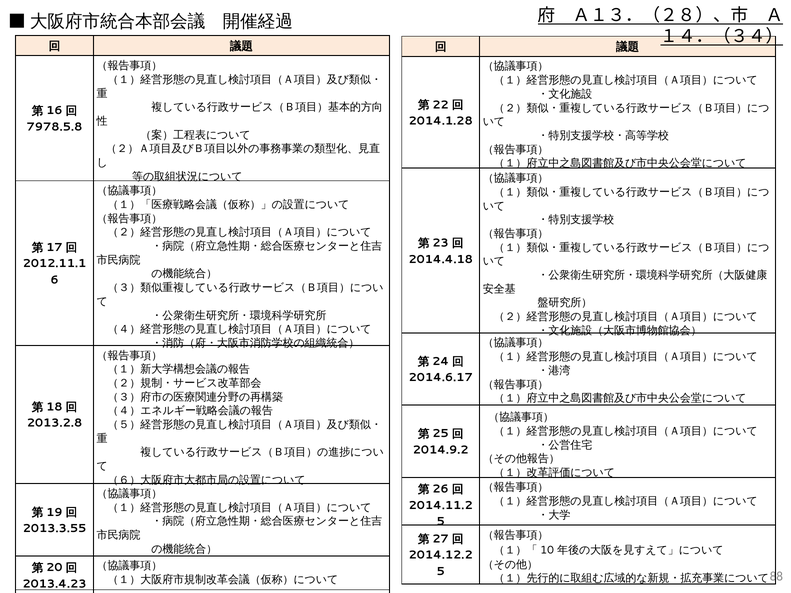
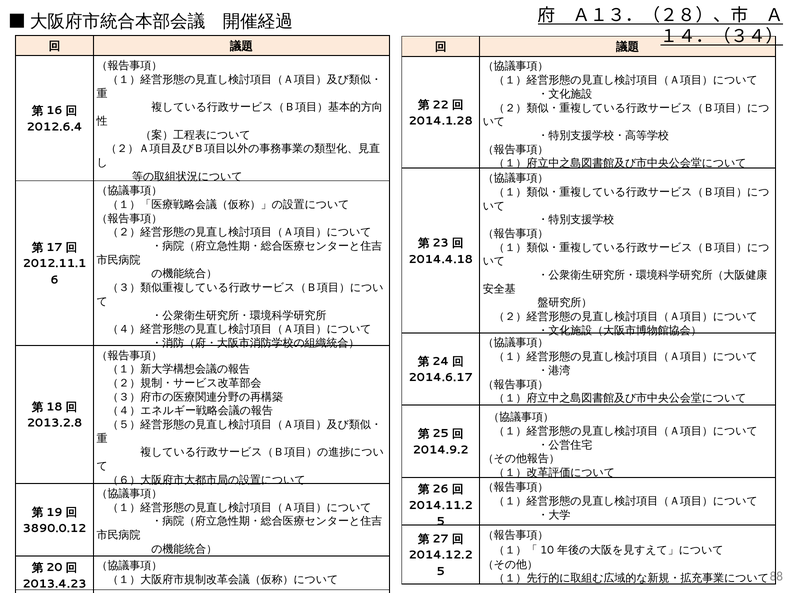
7978.5.8: 7978.5.8 -> 2012.6.4
2013.3.55: 2013.3.55 -> 3890.0.12
